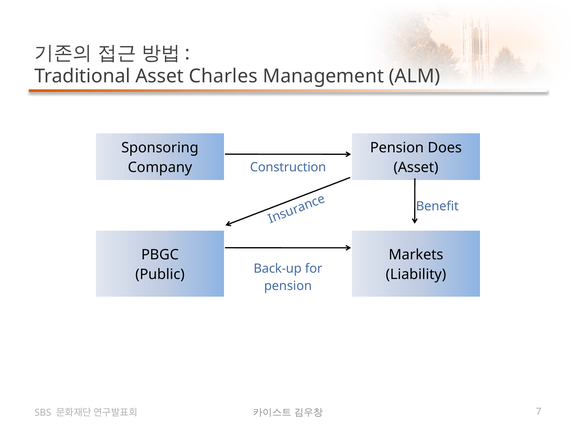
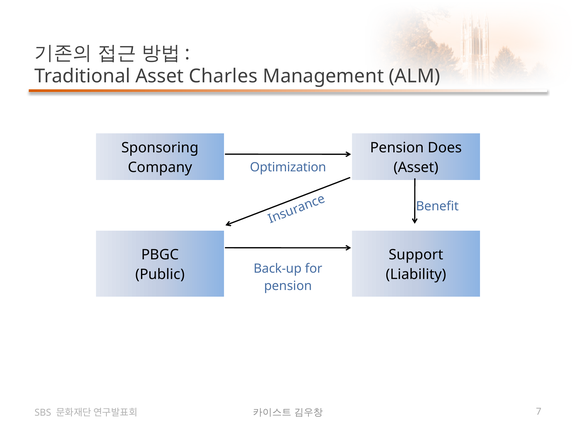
Construction: Construction -> Optimization
Markets: Markets -> Support
